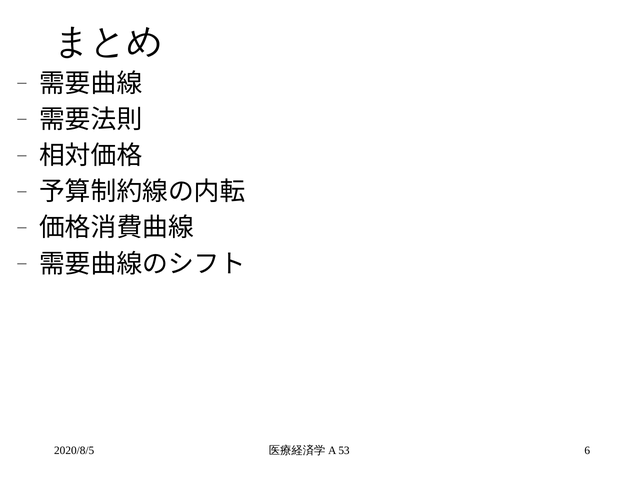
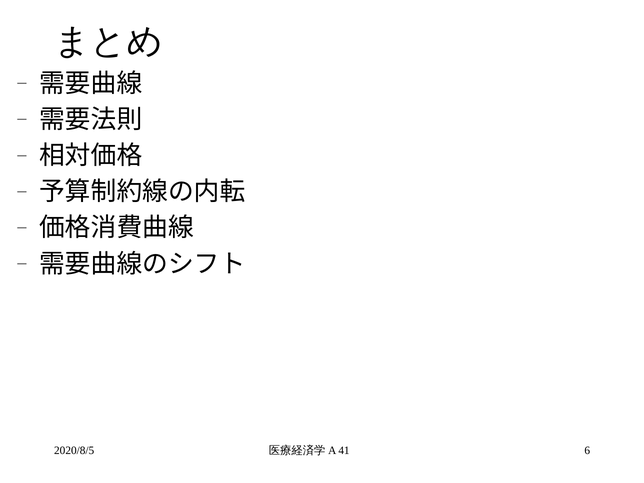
53: 53 -> 41
